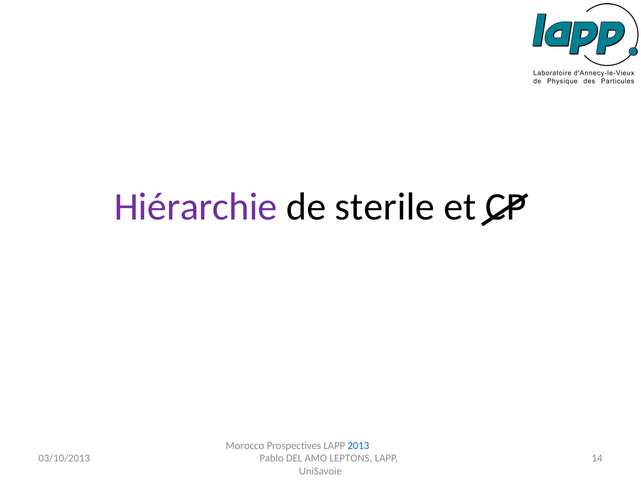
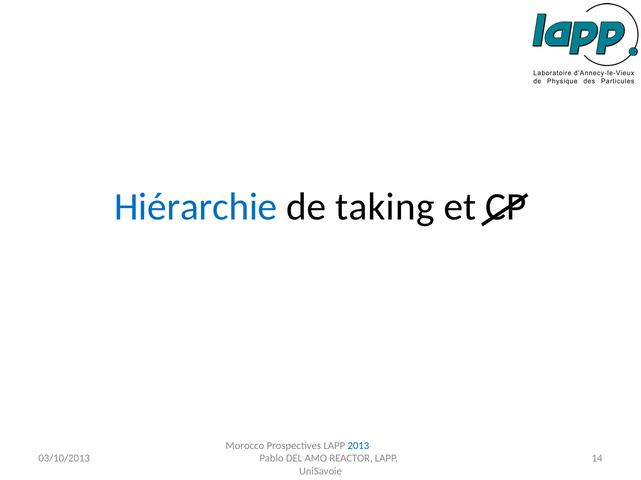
Hiérarchie colour: purple -> blue
sterile: sterile -> taking
LEPTONS: LEPTONS -> REACTOR
